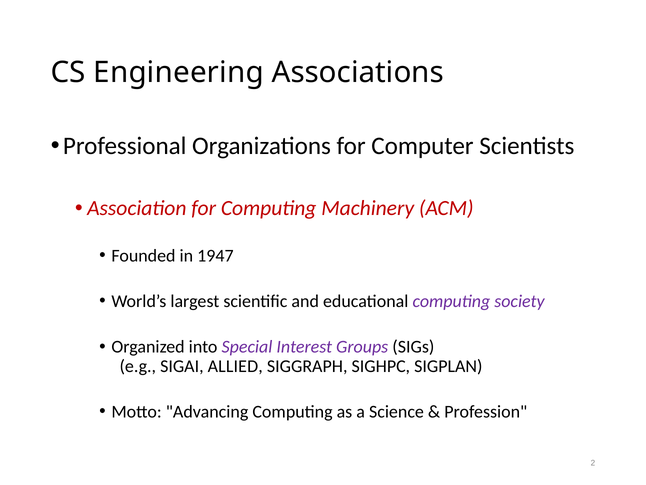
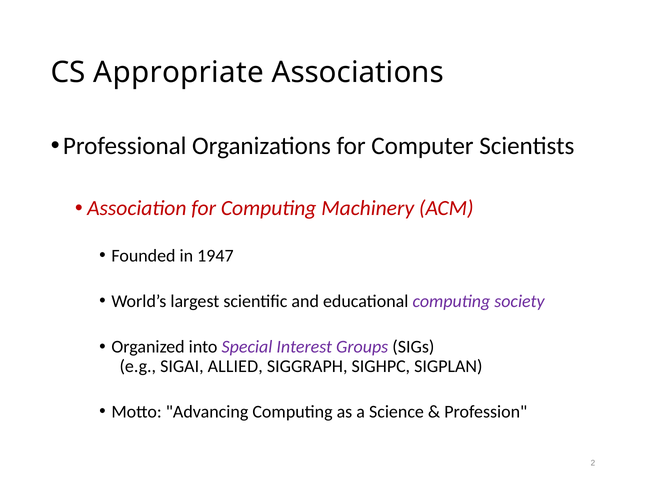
Engineering: Engineering -> Appropriate
